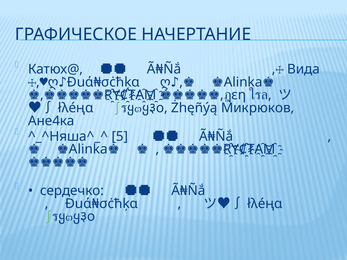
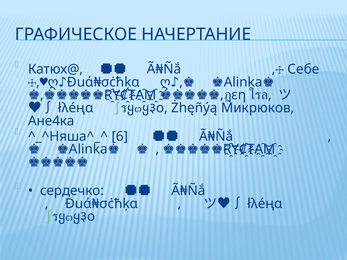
Вида: Вида -> Себе
5: 5 -> 6
